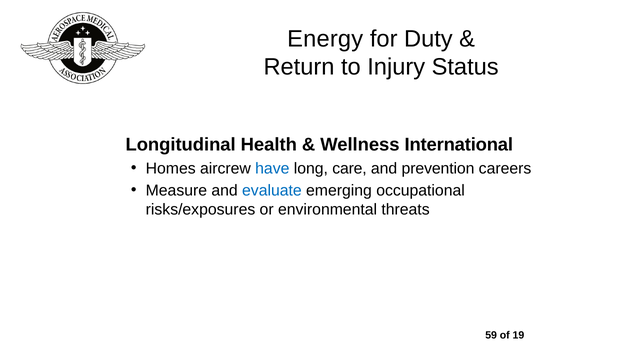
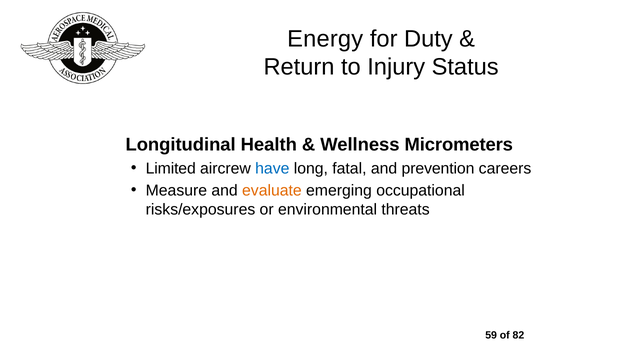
International: International -> Micrometers
Homes: Homes -> Limited
care: care -> fatal
evaluate colour: blue -> orange
19: 19 -> 82
